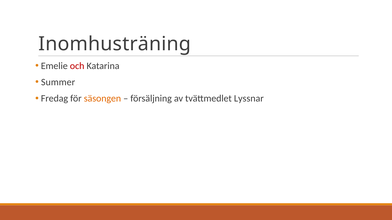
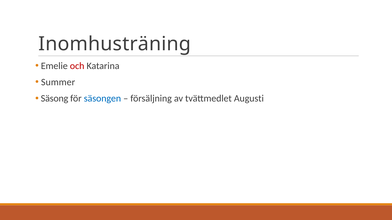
Fredag: Fredag -> Säsong
säsongen colour: orange -> blue
Lyssnar: Lyssnar -> Augusti
